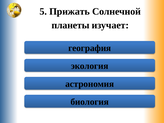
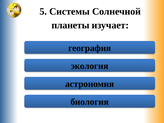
Прижать: Прижать -> Системы
